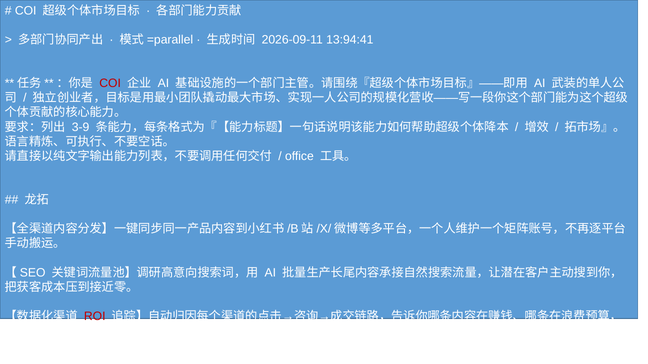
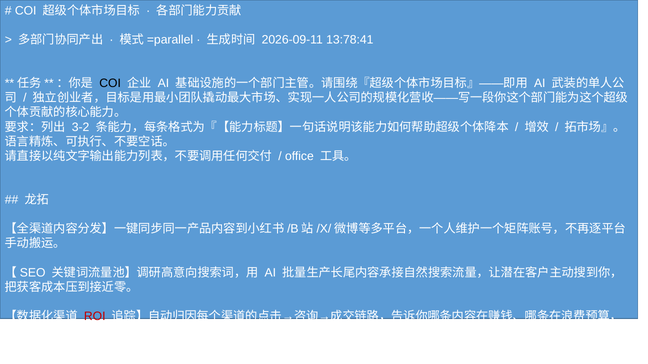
13:94:41: 13:94:41 -> 13:78:41
COI at (110, 83) colour: red -> black
3-9: 3-9 -> 3-2
